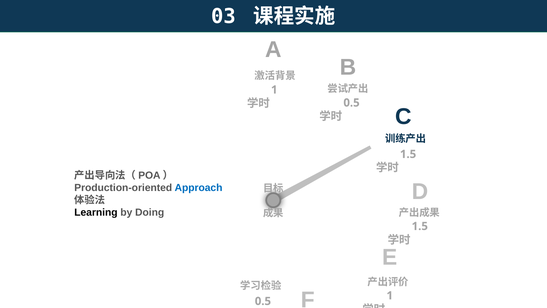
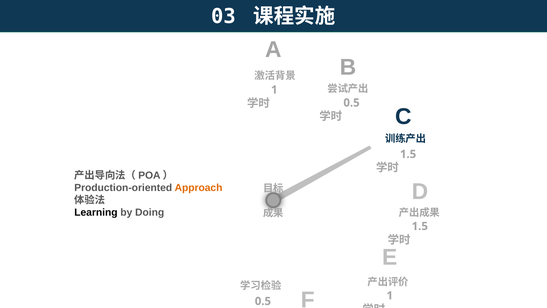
Approach colour: blue -> orange
